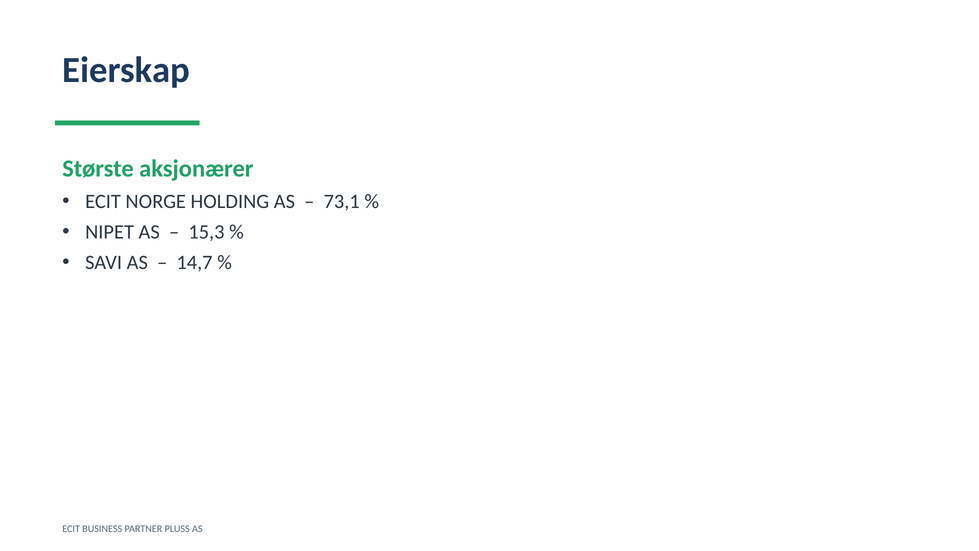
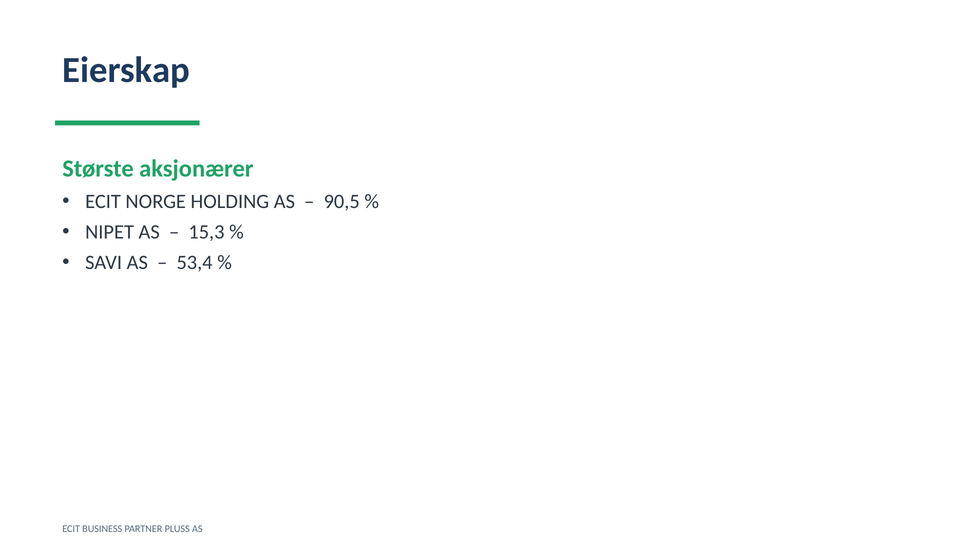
73,1: 73,1 -> 90,5
14,7: 14,7 -> 53,4
